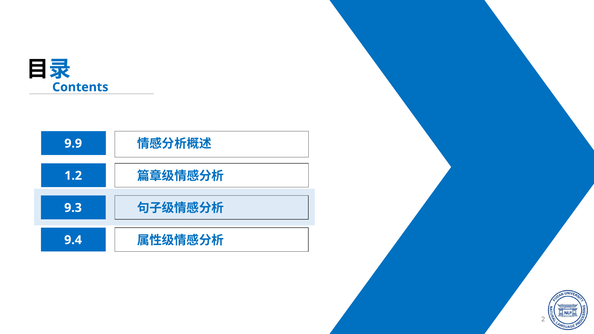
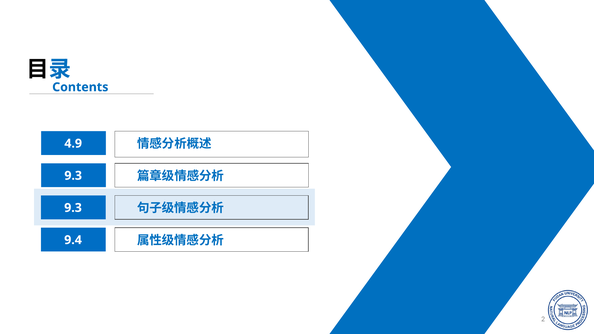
9.9: 9.9 -> 4.9
1.2 at (73, 176): 1.2 -> 9.3
